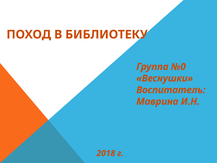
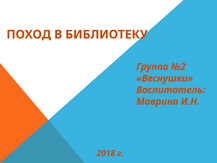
№0: №0 -> №2
